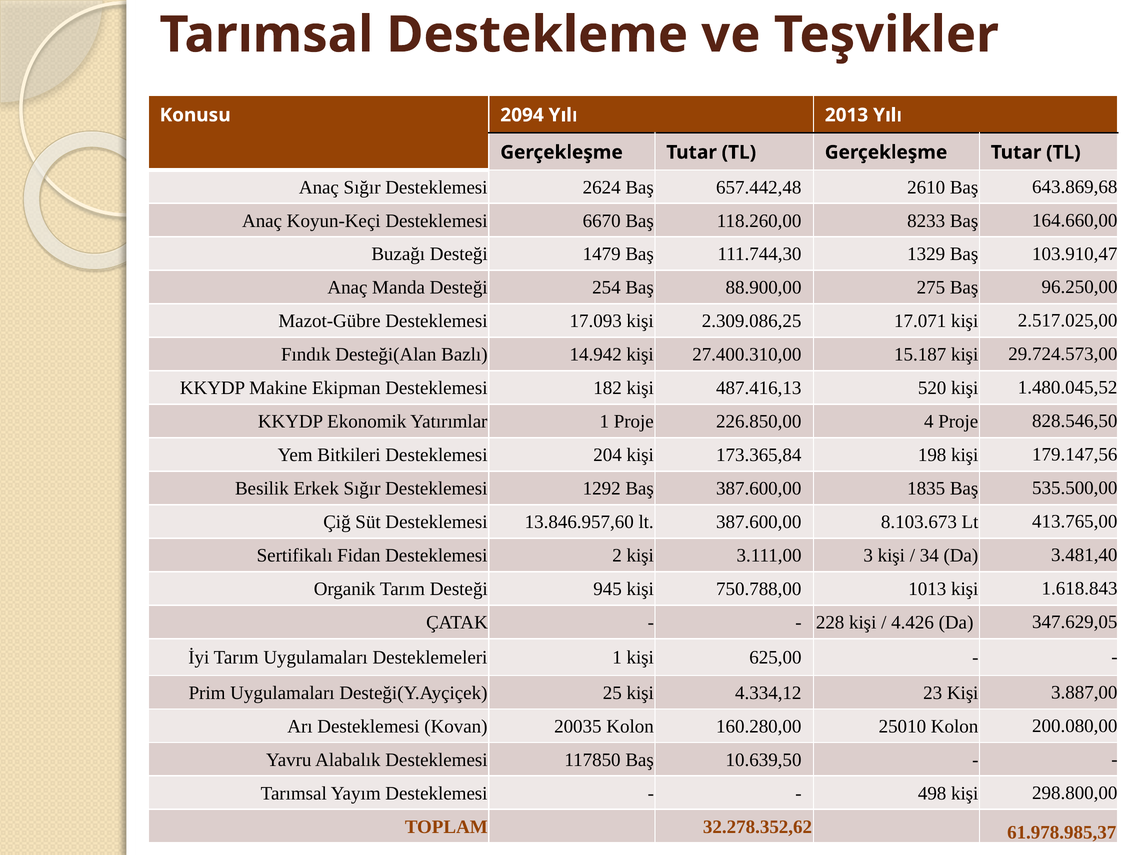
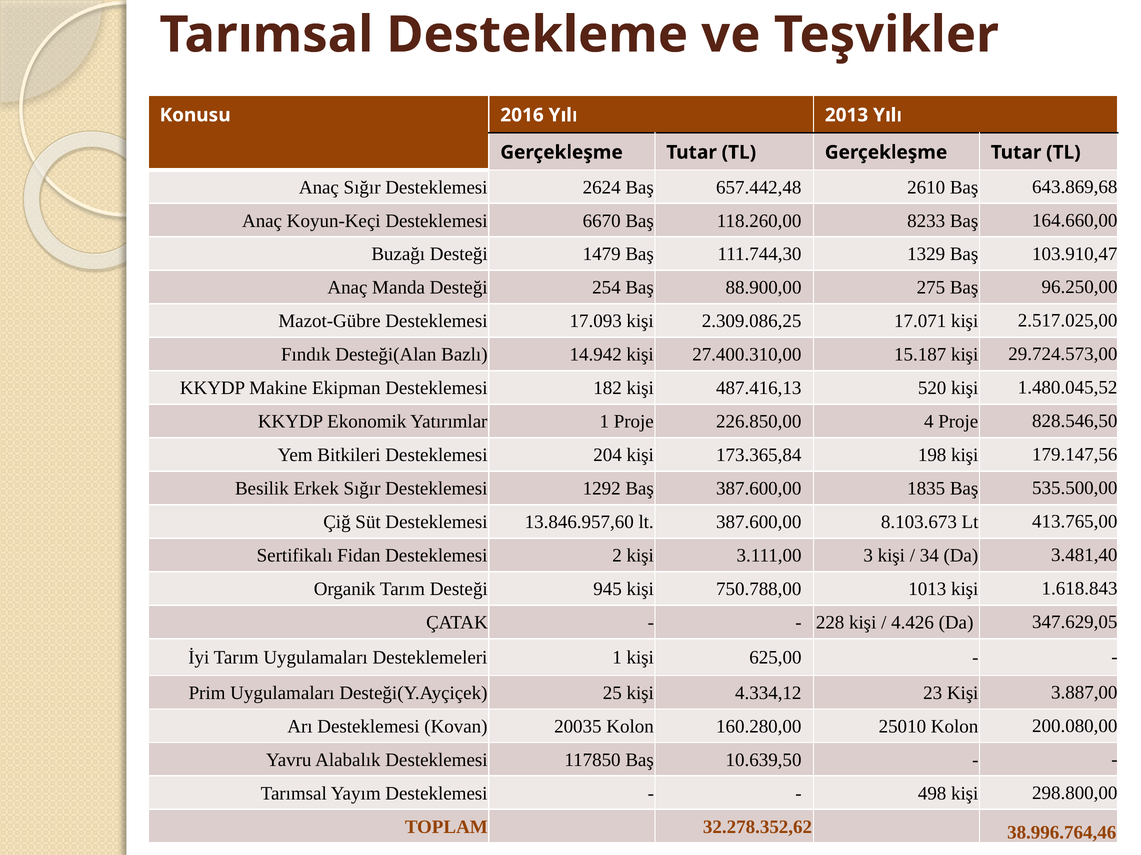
2094: 2094 -> 2016
61.978.985,37: 61.978.985,37 -> 38.996.764,46
